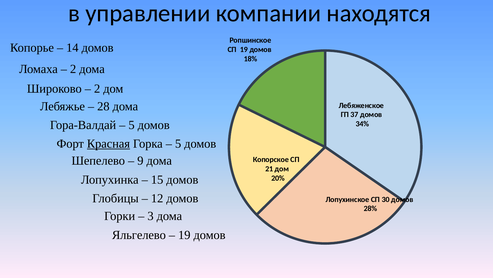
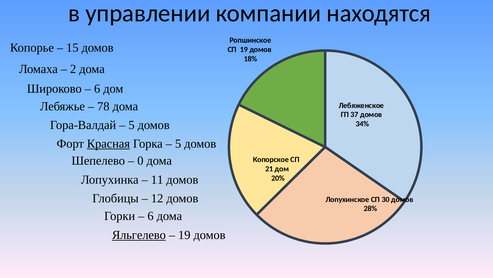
14: 14 -> 15
2 at (97, 89): 2 -> 6
28: 28 -> 78
9: 9 -> 0
15: 15 -> 11
3 at (151, 216): 3 -> 6
Яльгелево underline: none -> present
